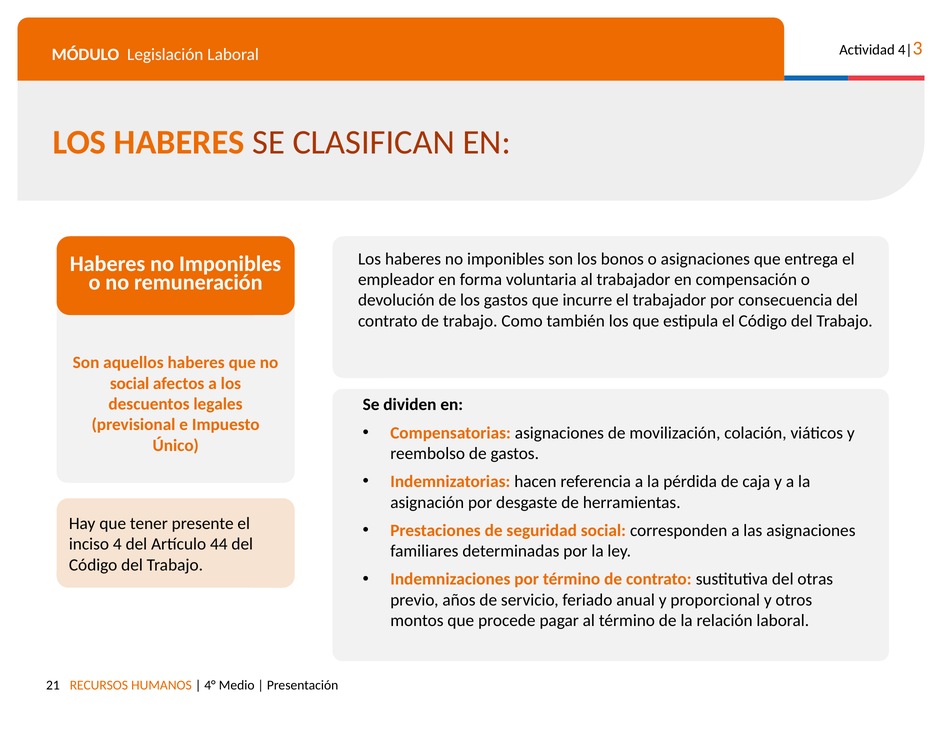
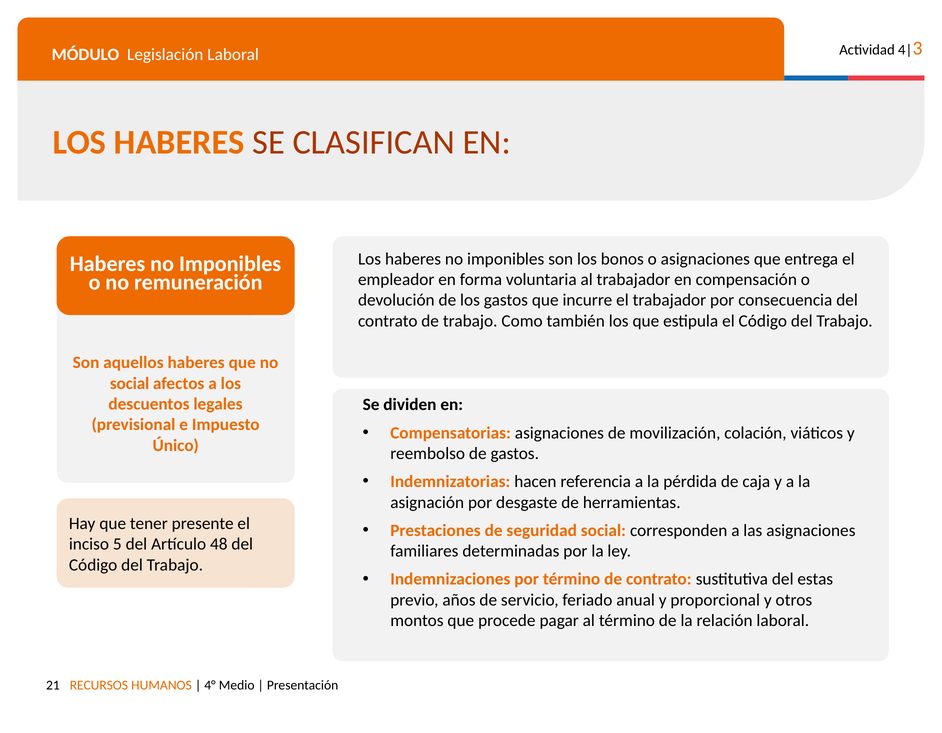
4: 4 -> 5
44: 44 -> 48
otras: otras -> estas
